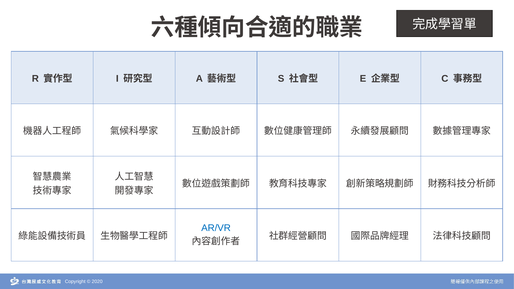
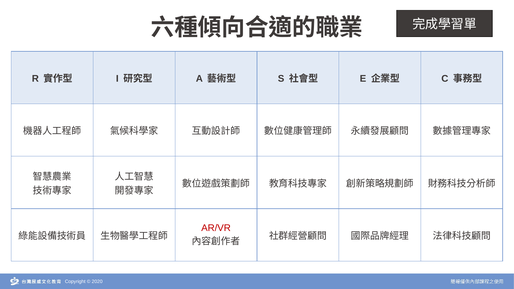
AR/VR colour: blue -> red
